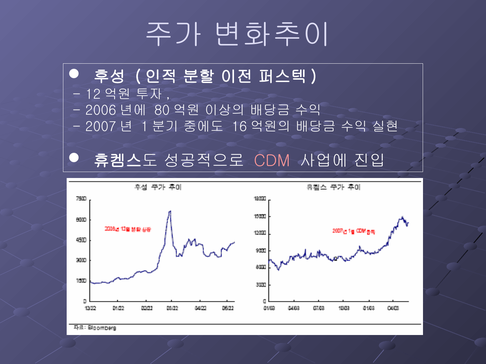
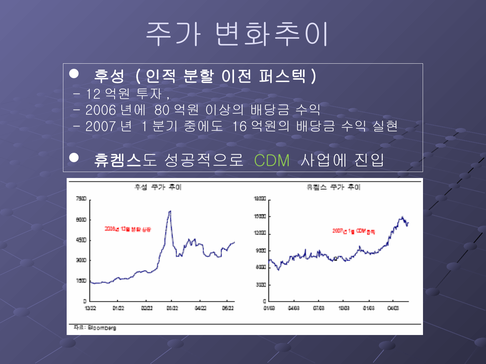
CDM colour: pink -> light green
